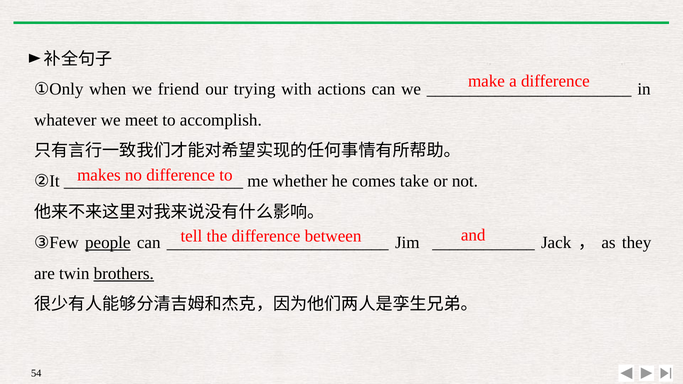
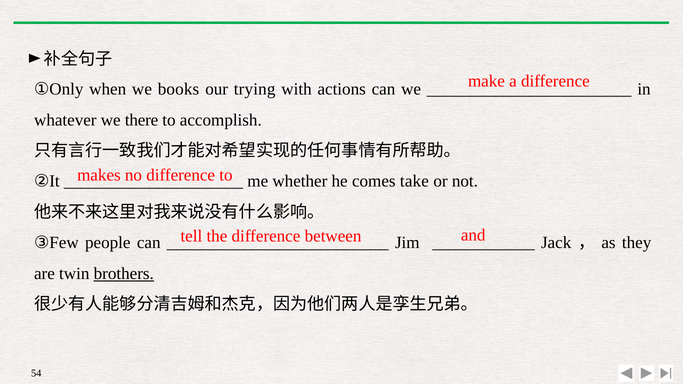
friend: friend -> books
meet: meet -> there
people underline: present -> none
